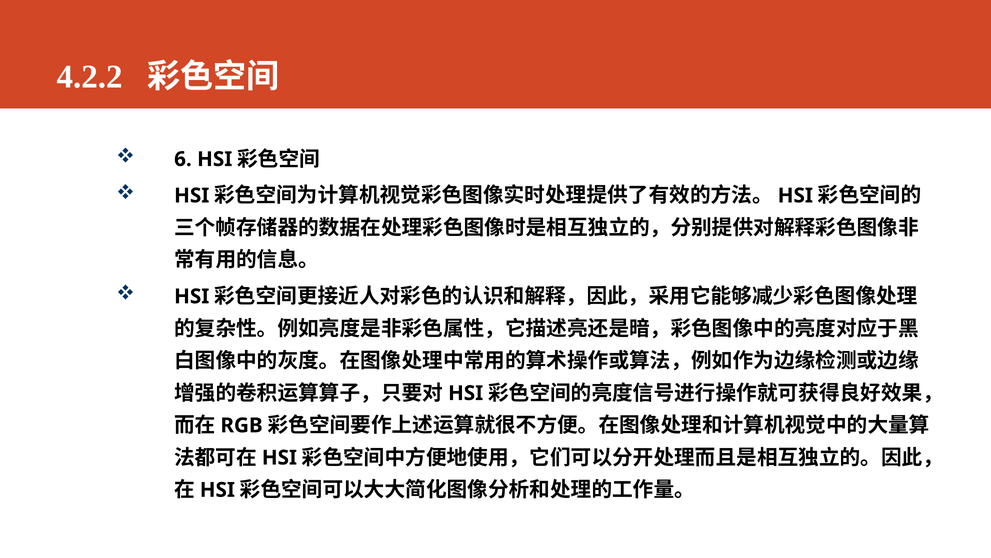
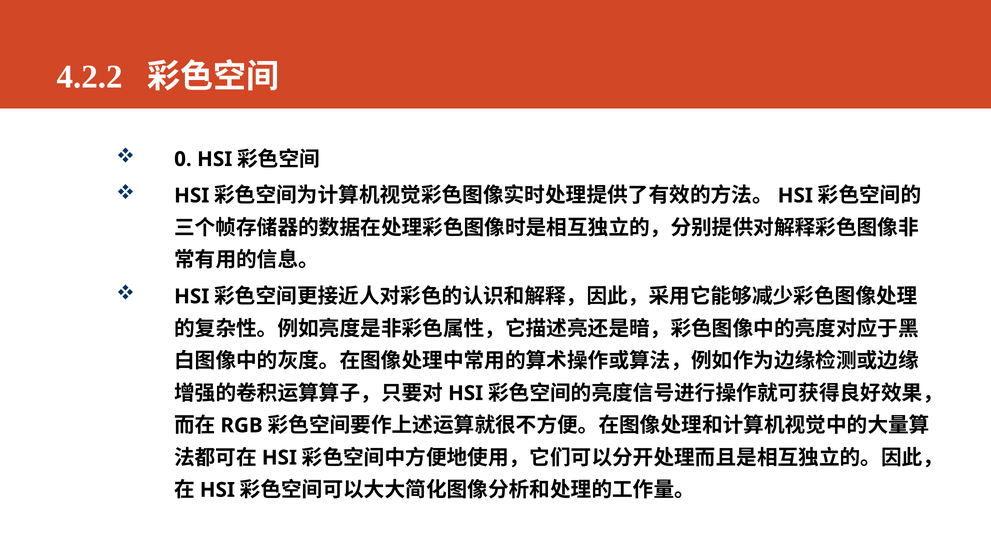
6: 6 -> 0
